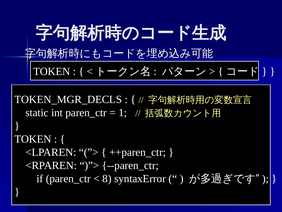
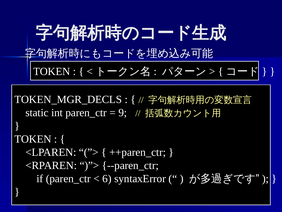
1: 1 -> 9
8: 8 -> 6
